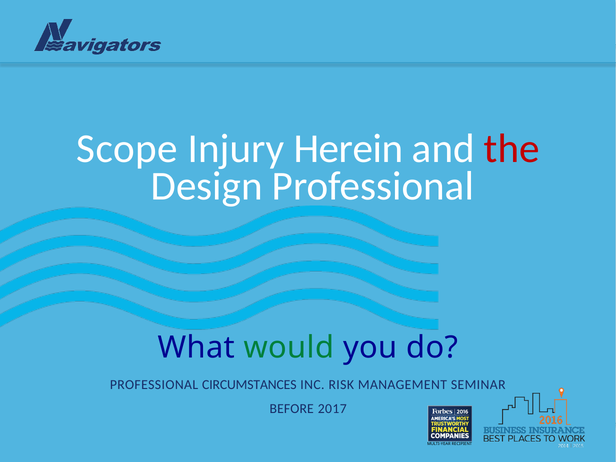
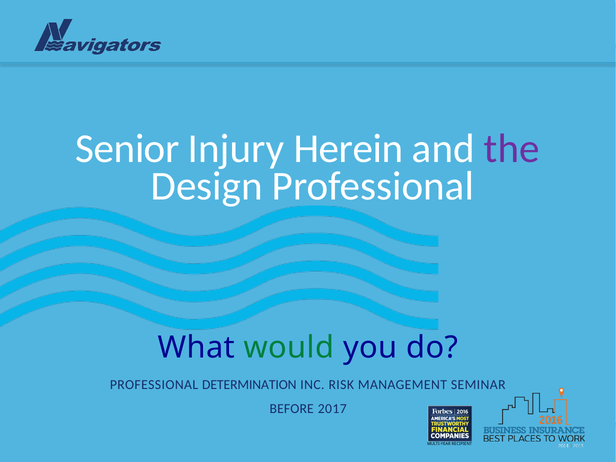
Scope: Scope -> Senior
the colour: red -> purple
CIRCUMSTANCES: CIRCUMSTANCES -> DETERMINATION
